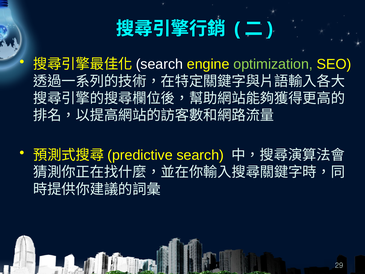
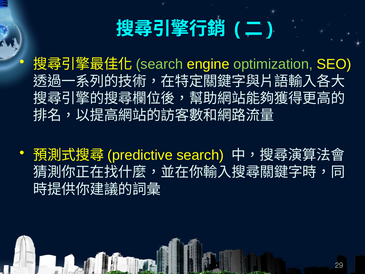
search at (159, 64) colour: white -> light green
